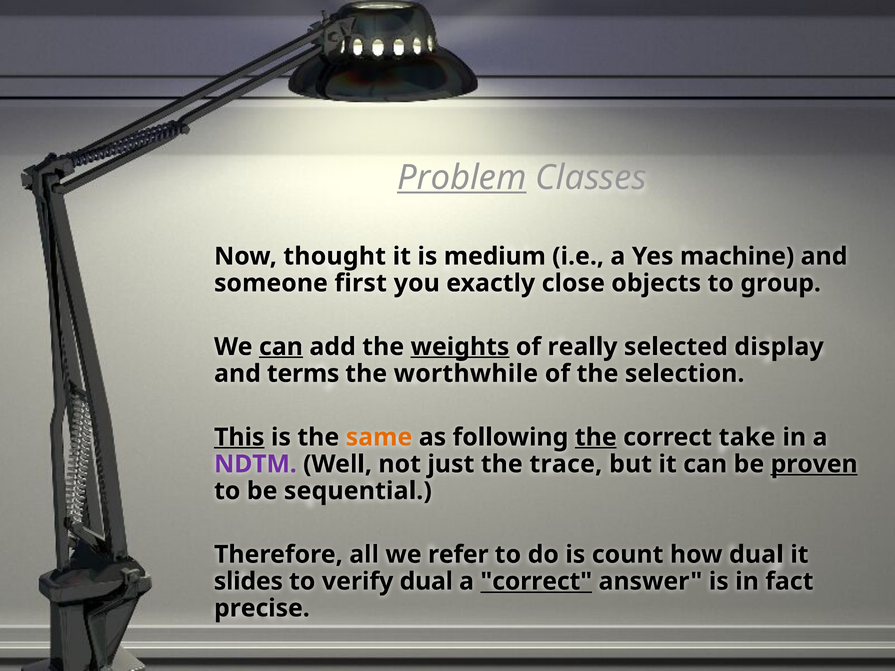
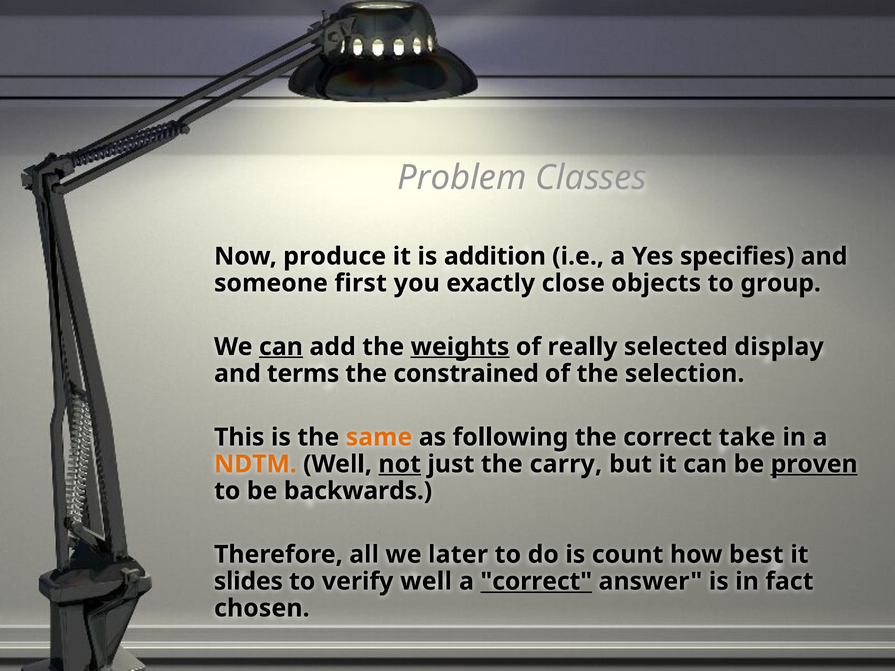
Problem underline: present -> none
thought: thought -> produce
medium: medium -> addition
machine: machine -> specifies
worthwhile: worthwhile -> constrained
This underline: present -> none
the at (596, 437) underline: present -> none
NDTM colour: purple -> orange
not underline: none -> present
trace: trace -> carry
sequential: sequential -> backwards
refer: refer -> later
how dual: dual -> best
verify dual: dual -> well
precise: precise -> chosen
